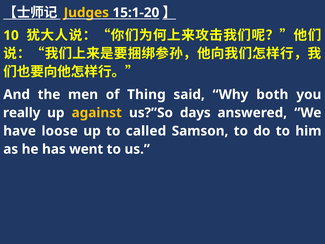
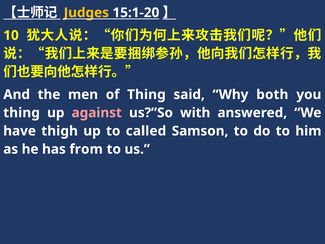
really at (22, 113): really -> thing
against colour: yellow -> pink
days: days -> with
loose: loose -> thigh
went: went -> from
